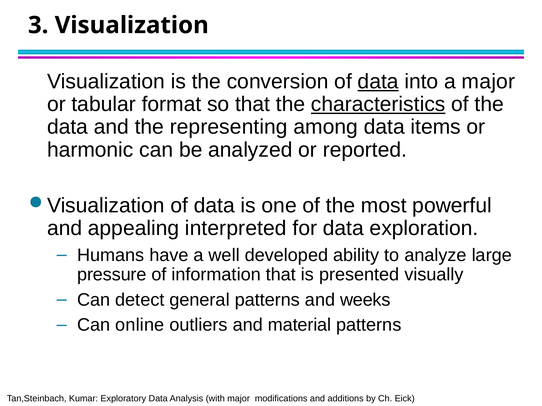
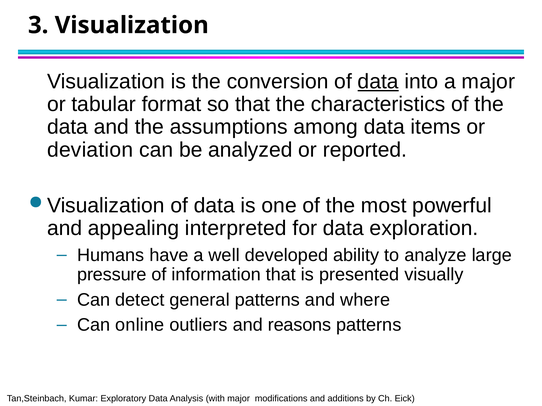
characteristics underline: present -> none
representing: representing -> assumptions
harmonic: harmonic -> deviation
weeks: weeks -> where
material: material -> reasons
